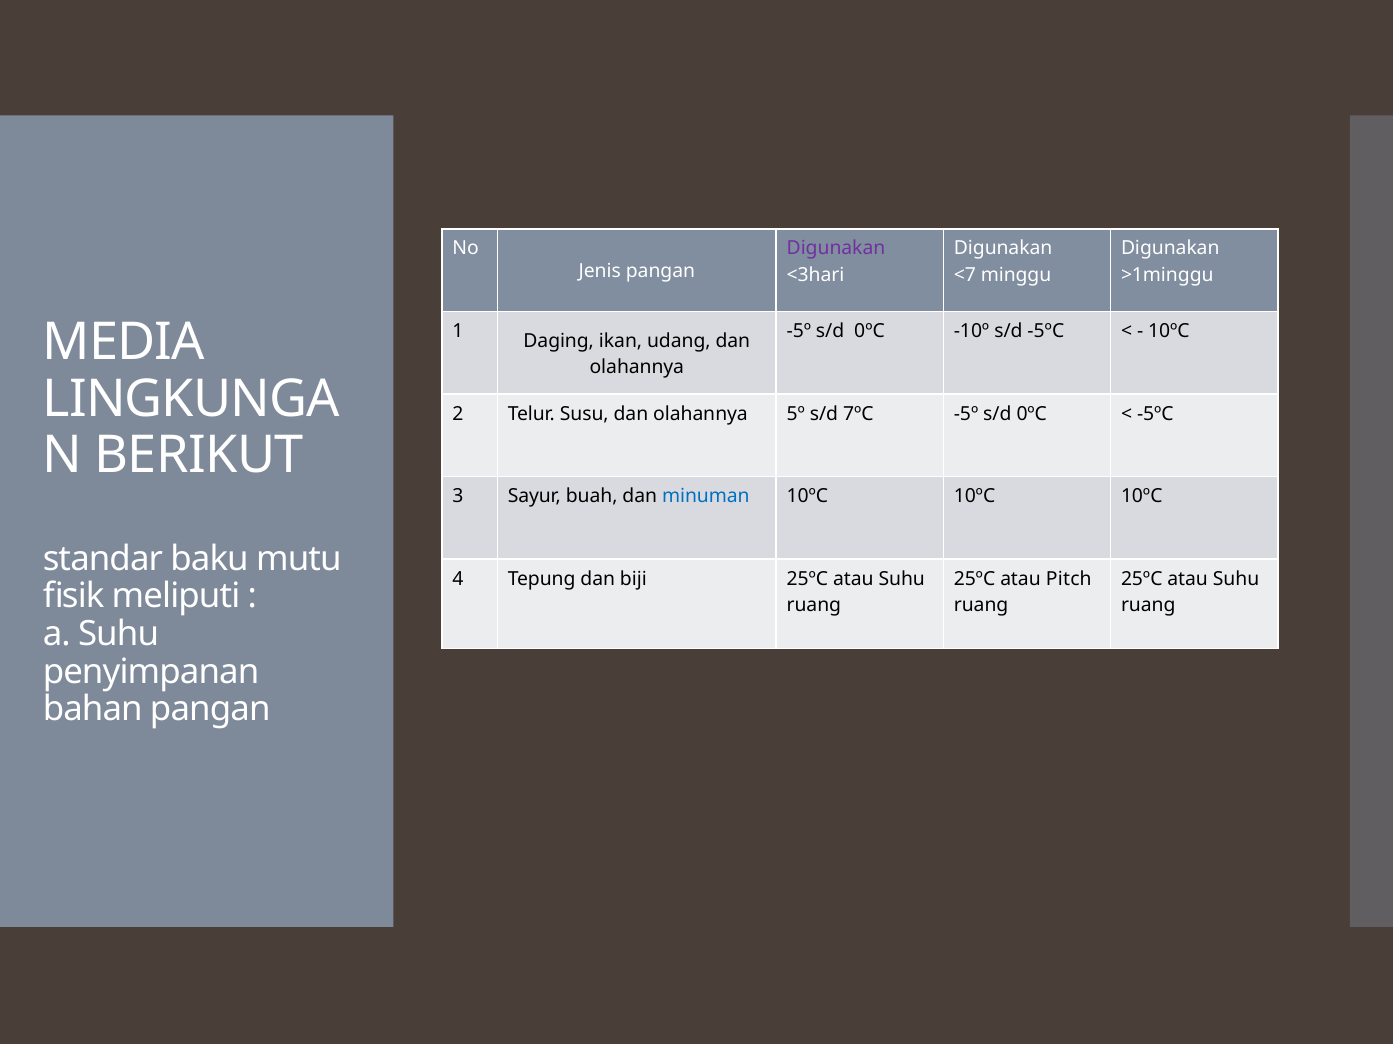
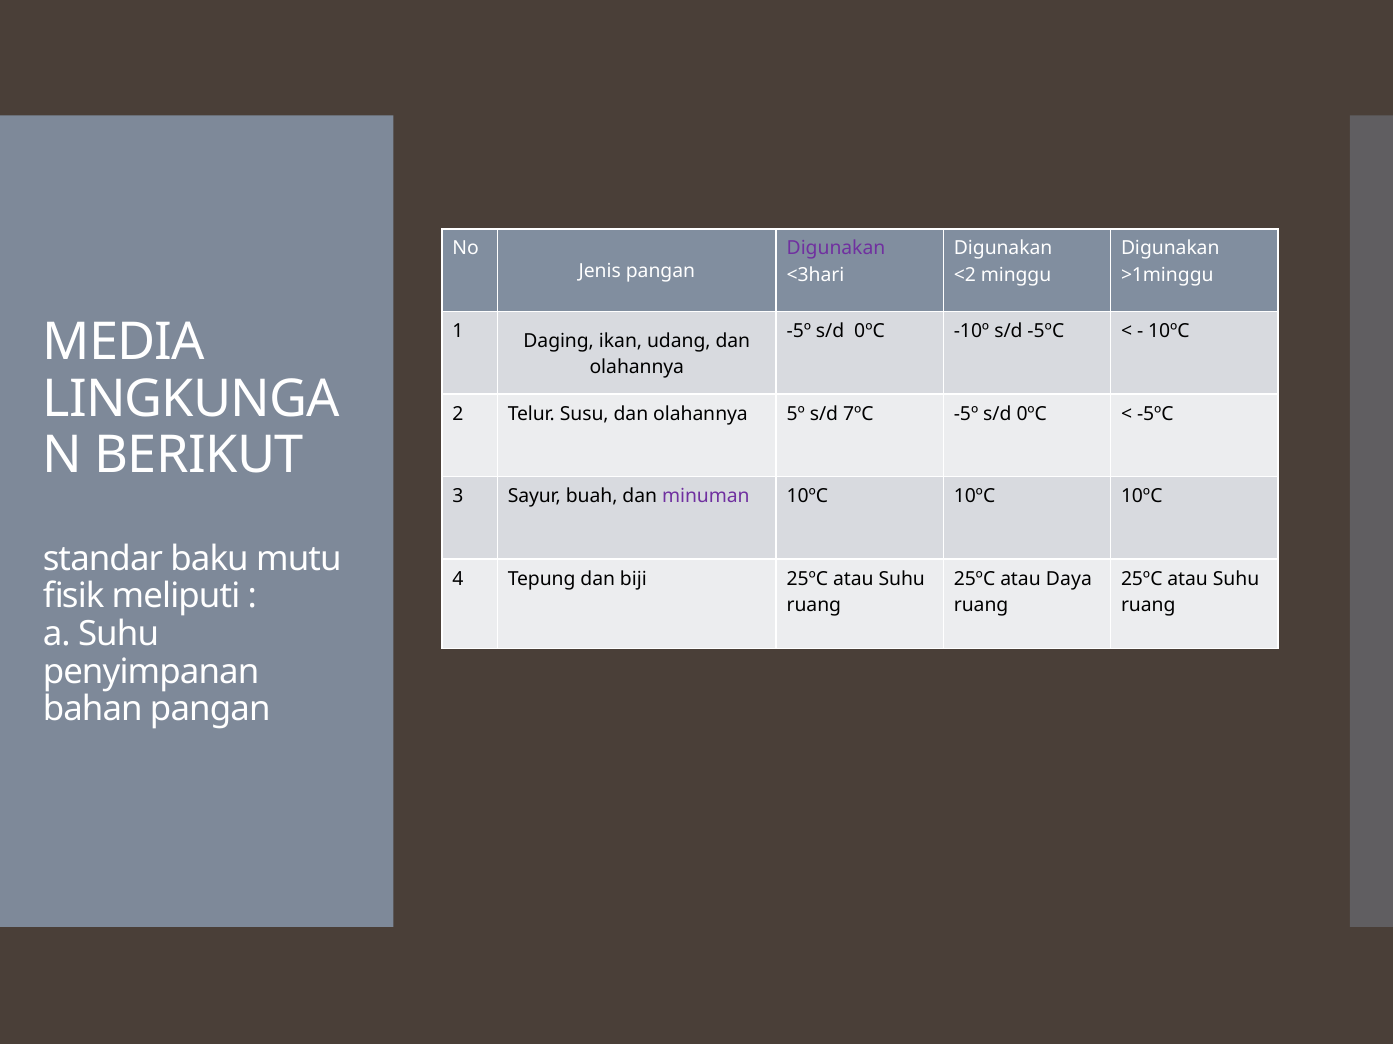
<7: <7 -> <2
minuman colour: blue -> purple
Pitch: Pitch -> Daya
